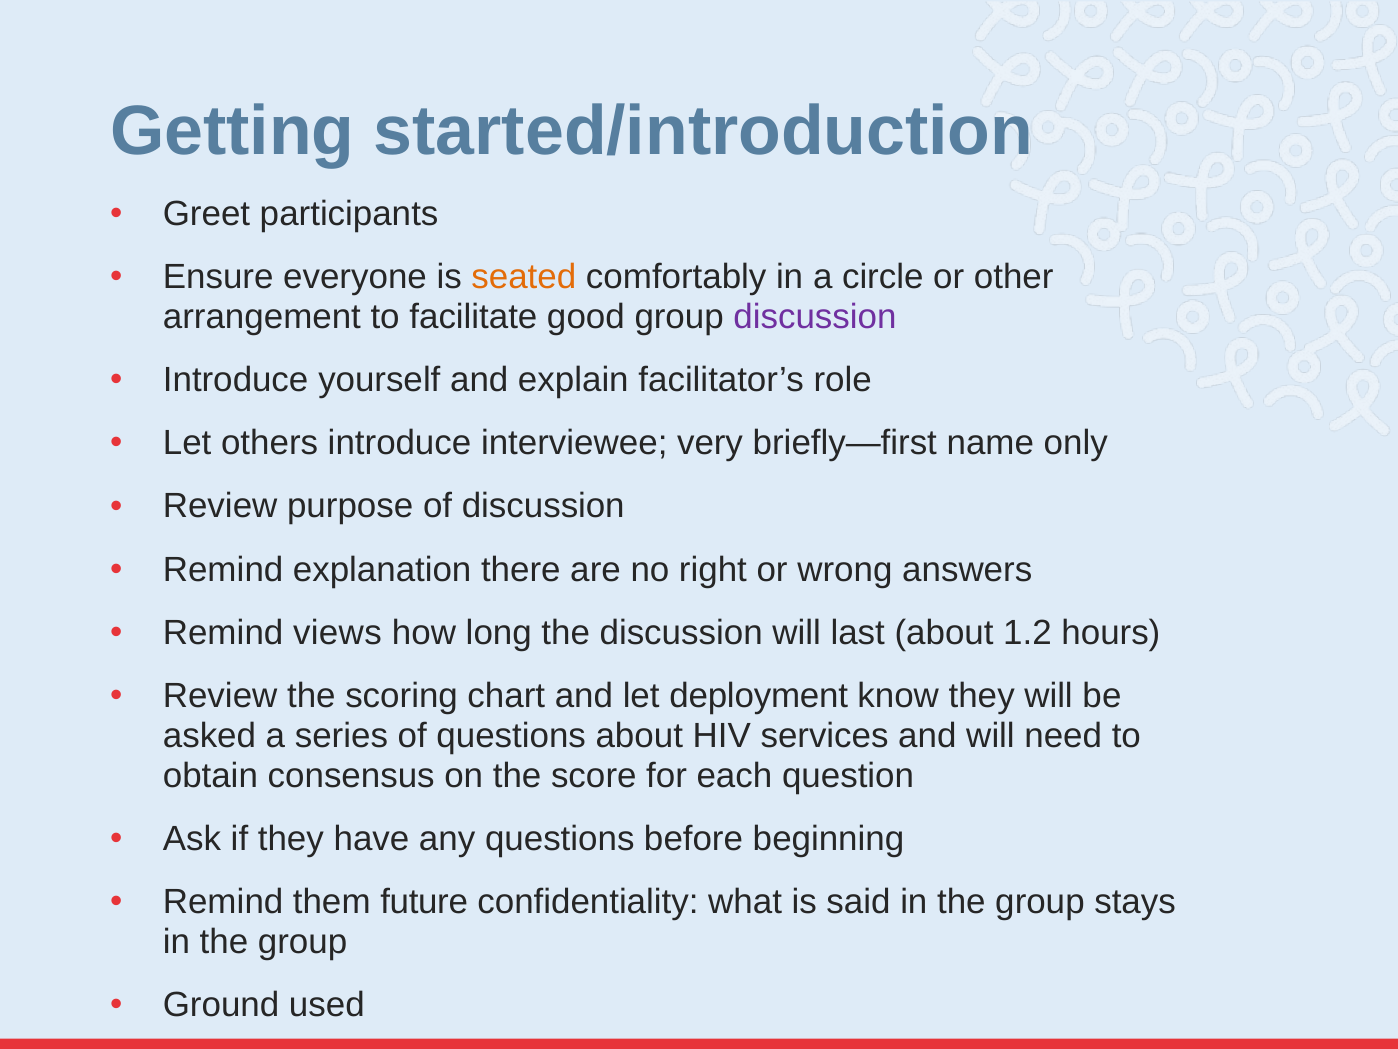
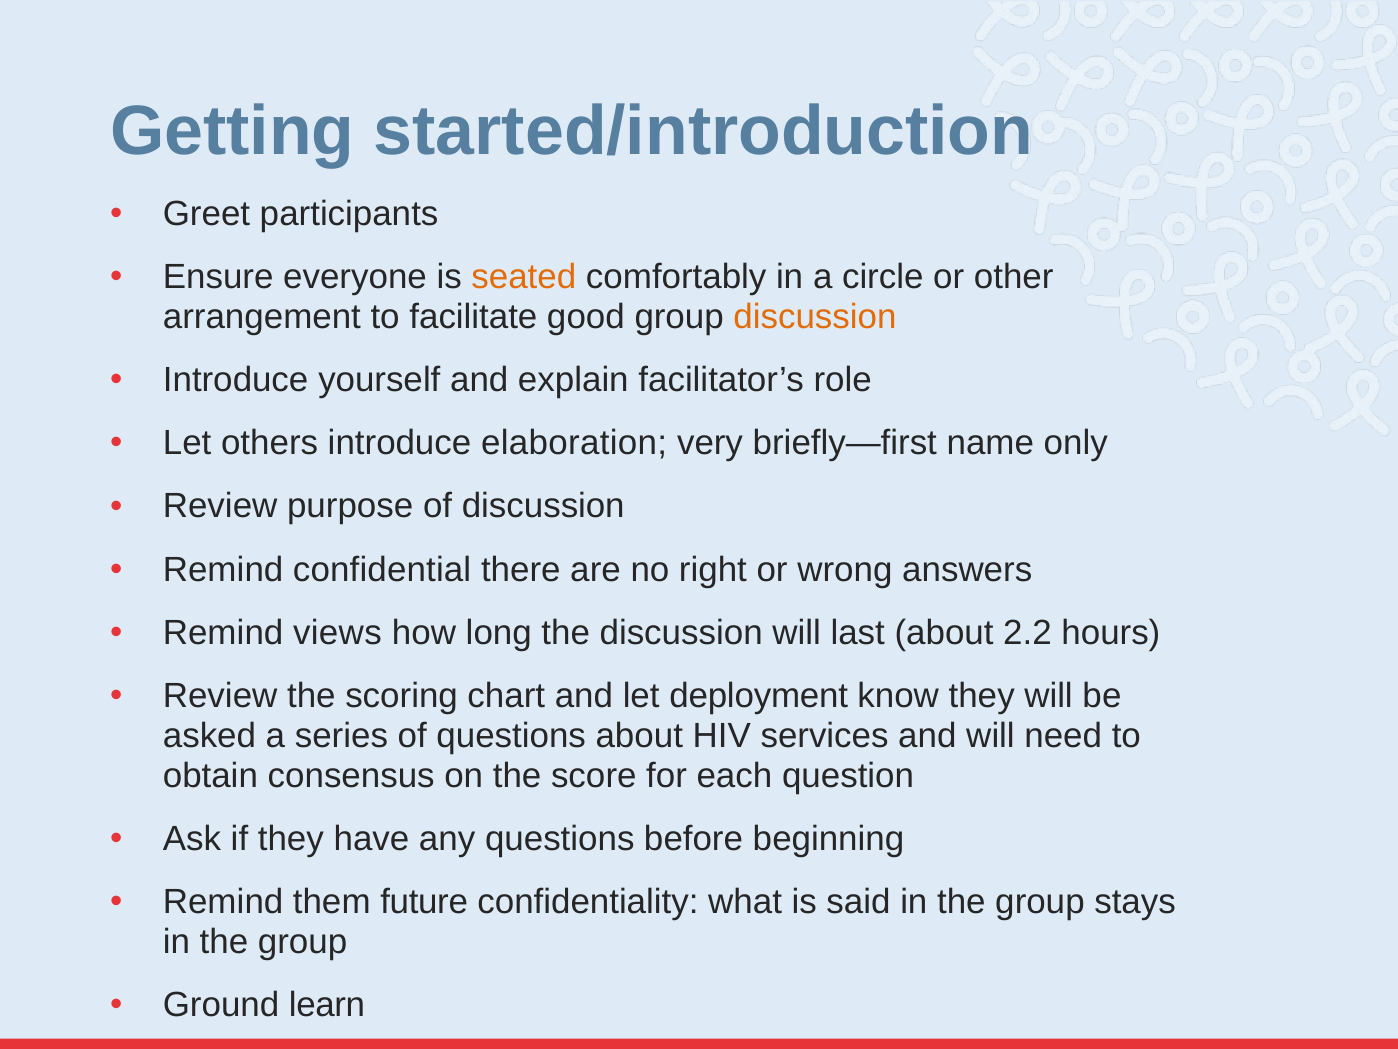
discussion at (815, 317) colour: purple -> orange
interviewee: interviewee -> elaboration
explanation: explanation -> confidential
1.2: 1.2 -> 2.2
used: used -> learn
